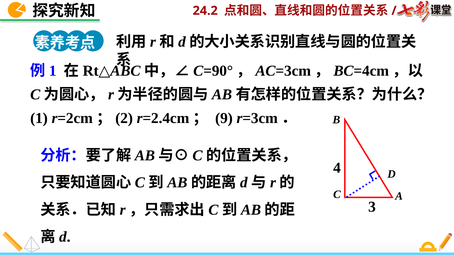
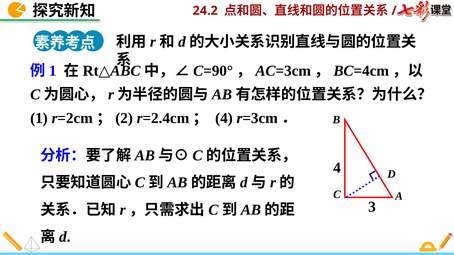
r=2.4cm； 9: 9 -> 4
